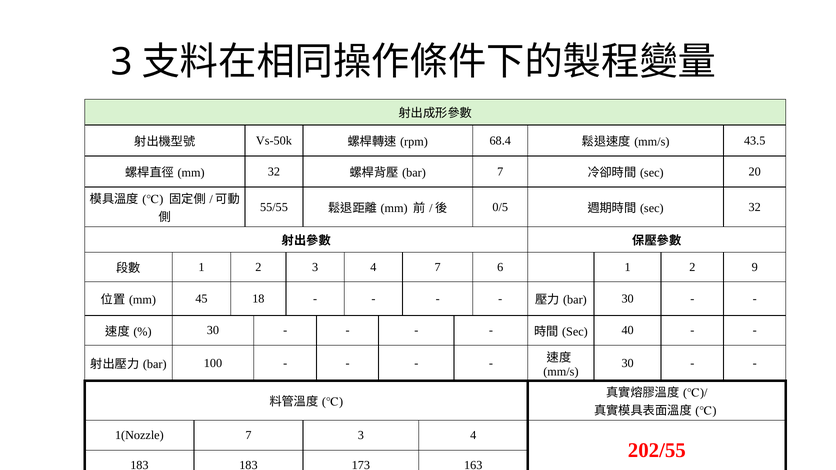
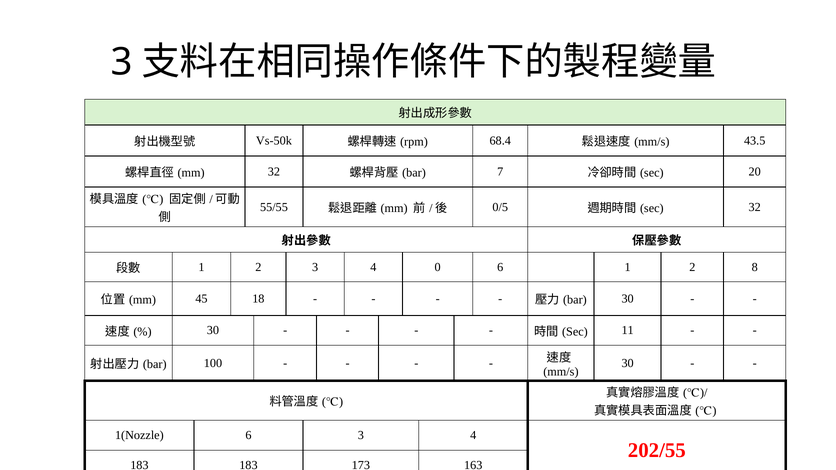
4 7: 7 -> 0
9: 9 -> 8
40: 40 -> 11
1(Nozzle 7: 7 -> 6
